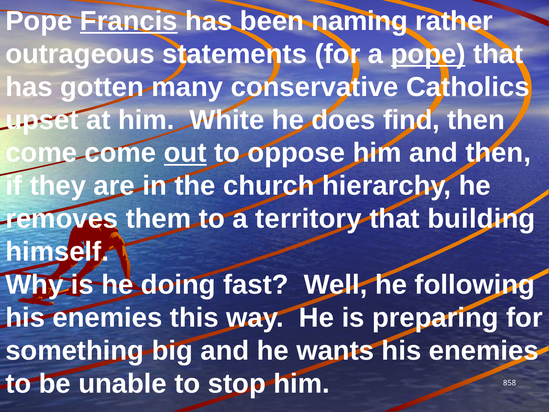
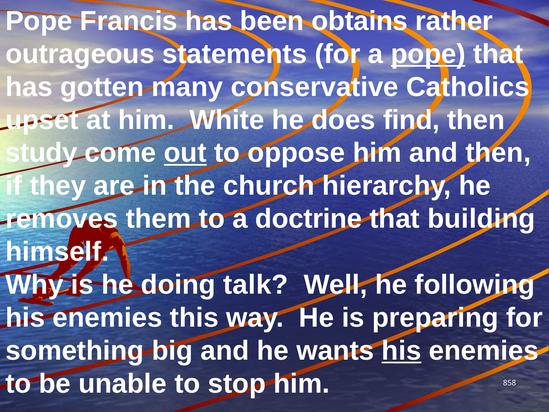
Francis underline: present -> none
naming: naming -> obtains
come at (41, 153): come -> study
territory: territory -> doctrine
fast: fast -> talk
his at (401, 350) underline: none -> present
